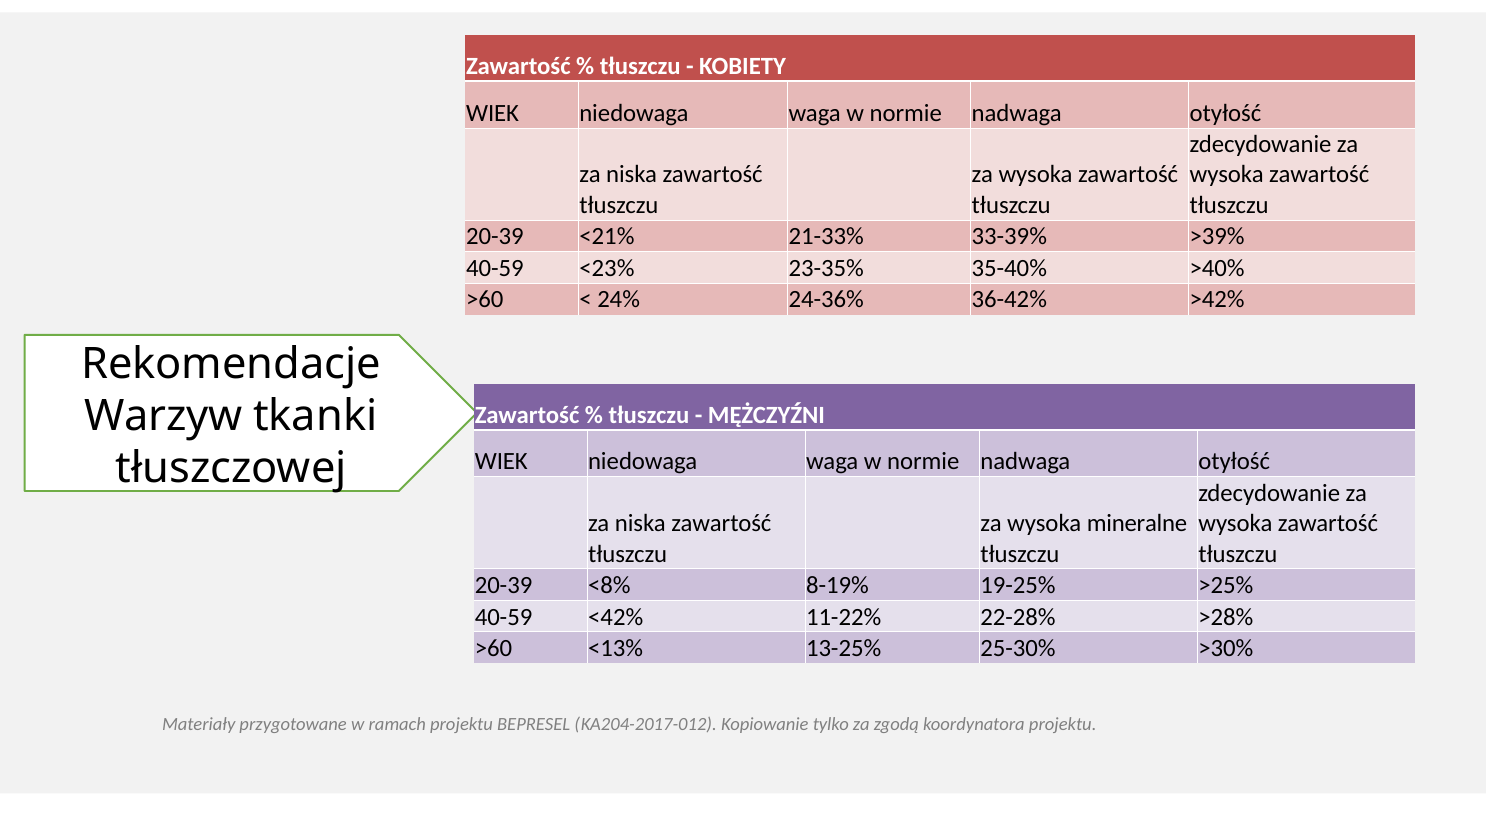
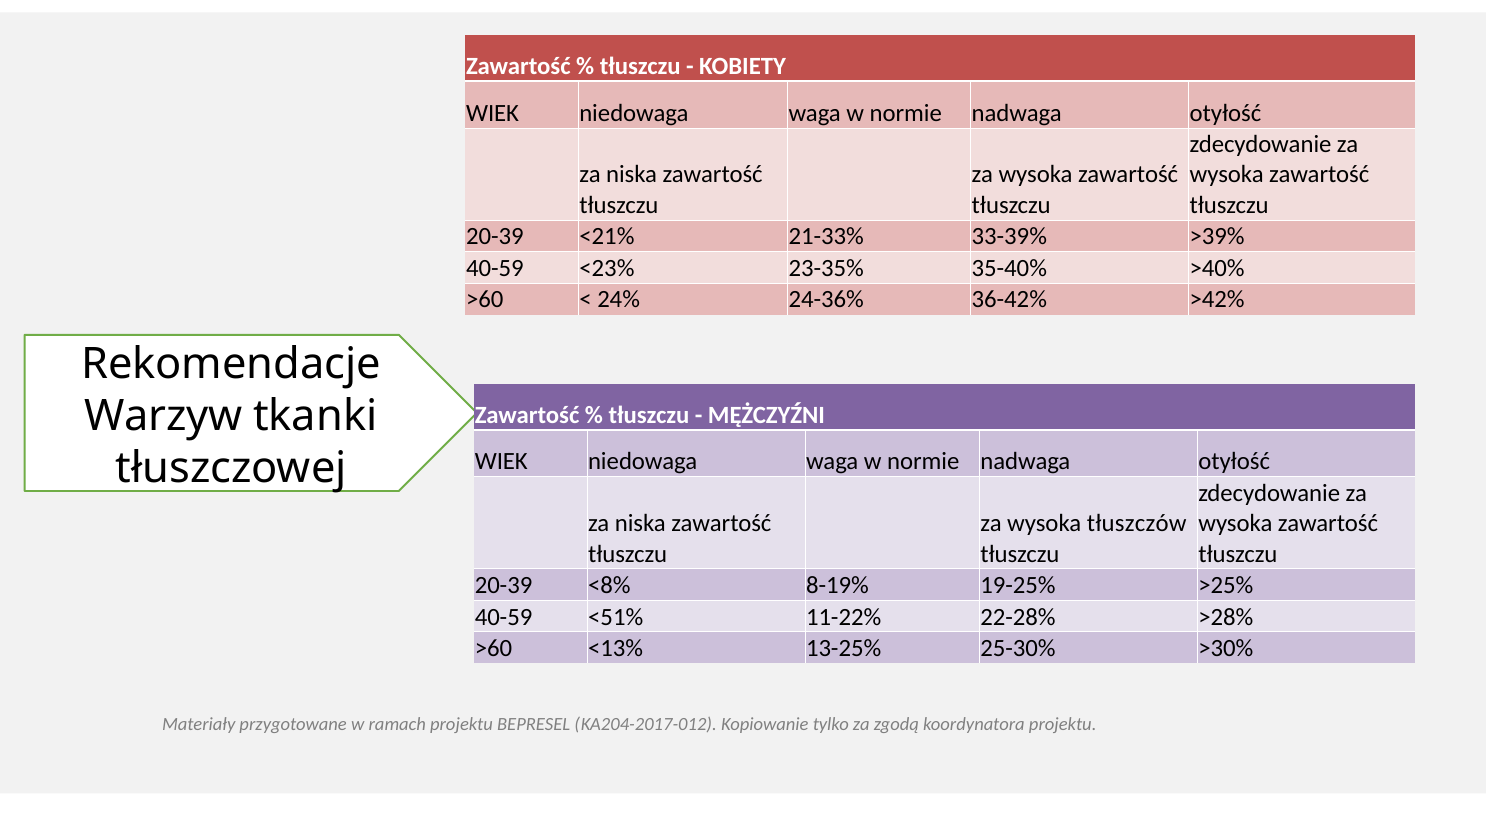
mineralne: mineralne -> tłuszczów
<42%: <42% -> <51%
